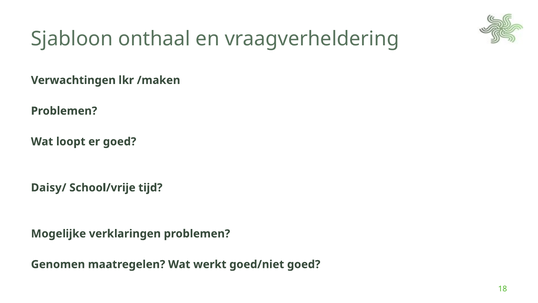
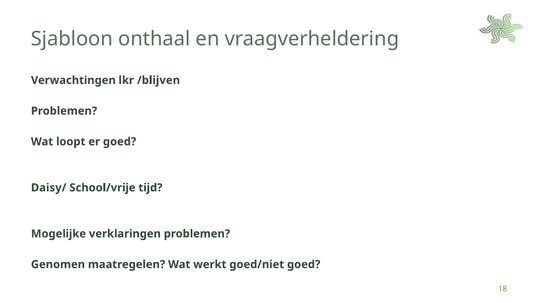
/maken: /maken -> /blijven
